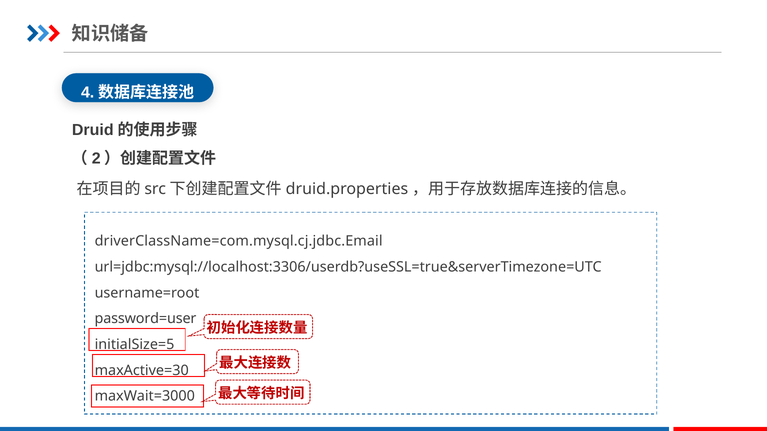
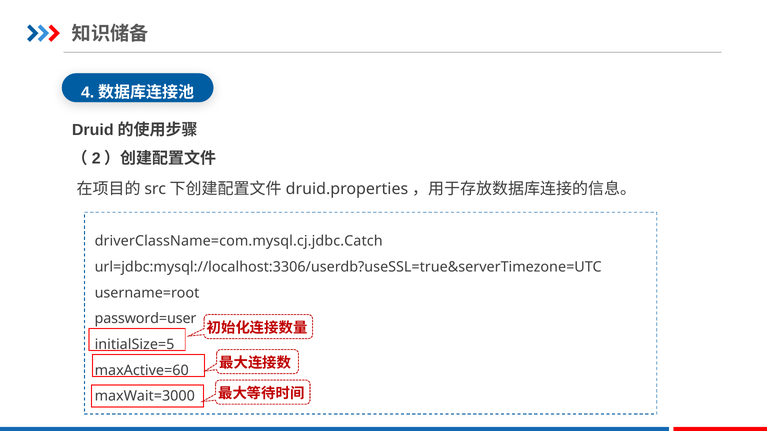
driverClassName=com.mysql.cj.jdbc.Email: driverClassName=com.mysql.cj.jdbc.Email -> driverClassName=com.mysql.cj.jdbc.Catch
maxActive=30: maxActive=30 -> maxActive=60
